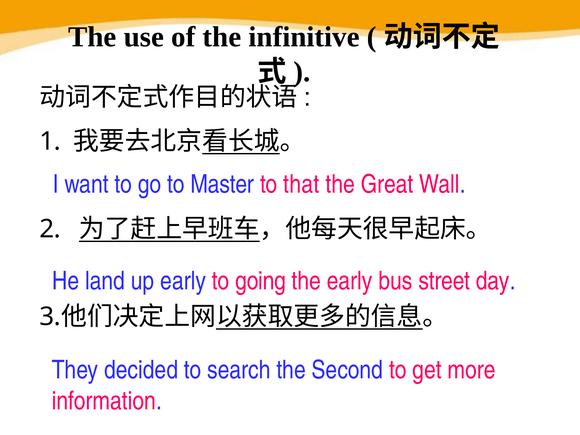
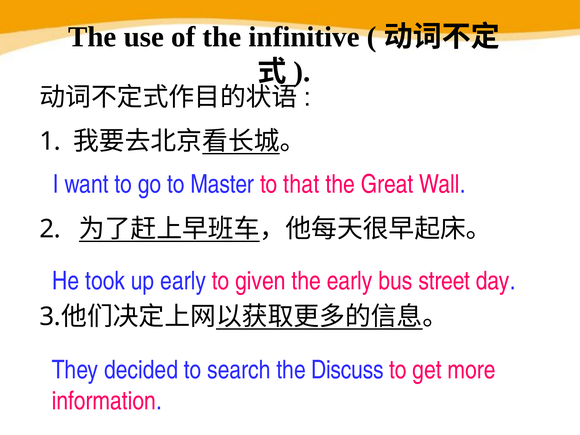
land: land -> took
going: going -> given
Second: Second -> Discuss
